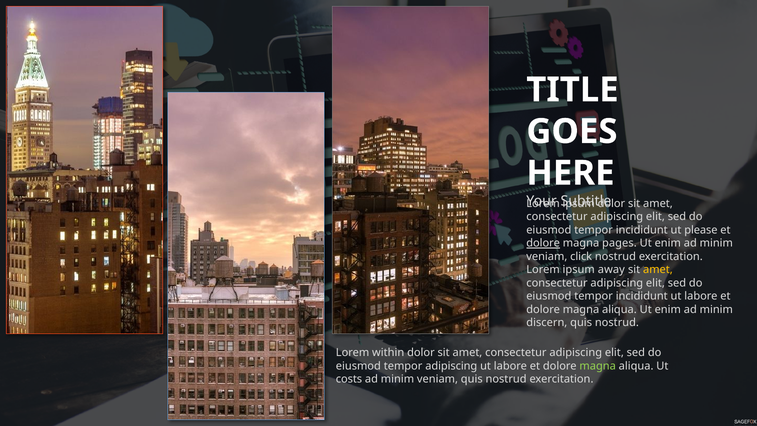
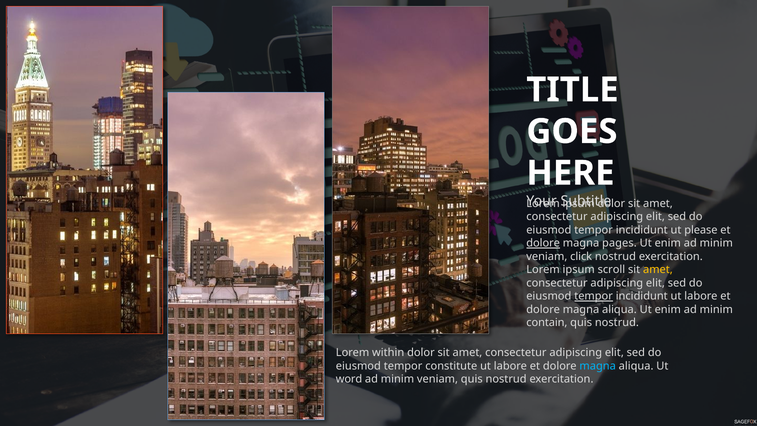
away: away -> scroll
tempor at (594, 296) underline: none -> present
discern: discern -> contain
tempor adipiscing: adipiscing -> constitute
magna at (598, 366) colour: light green -> light blue
costs: costs -> word
